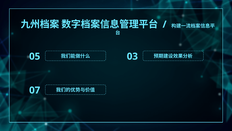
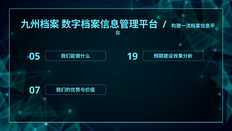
03: 03 -> 19
